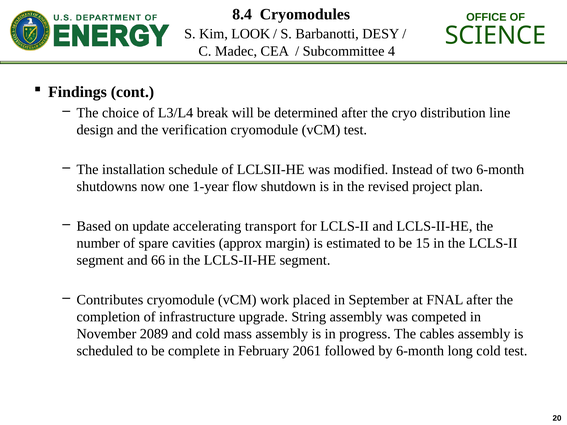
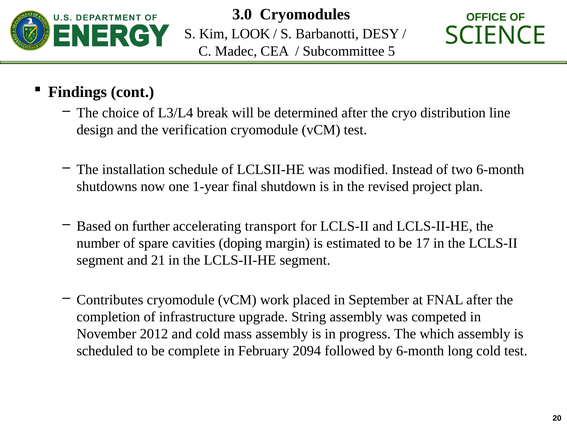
8.4: 8.4 -> 3.0
4: 4 -> 5
flow: flow -> final
update: update -> further
approx: approx -> doping
15: 15 -> 17
66: 66 -> 21
2089: 2089 -> 2012
cables: cables -> which
2061: 2061 -> 2094
